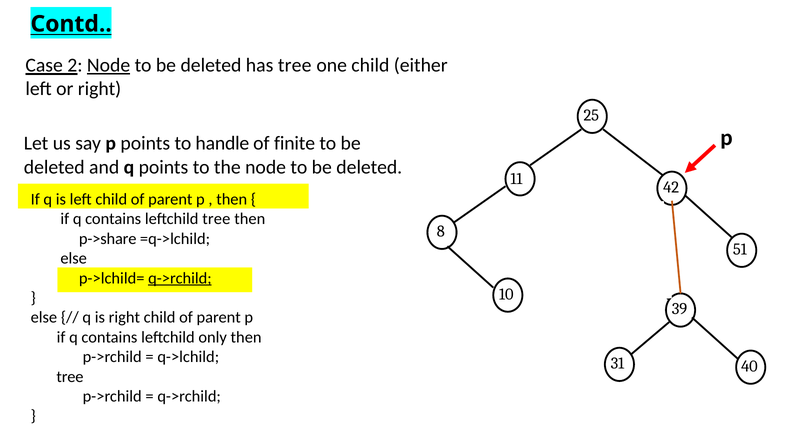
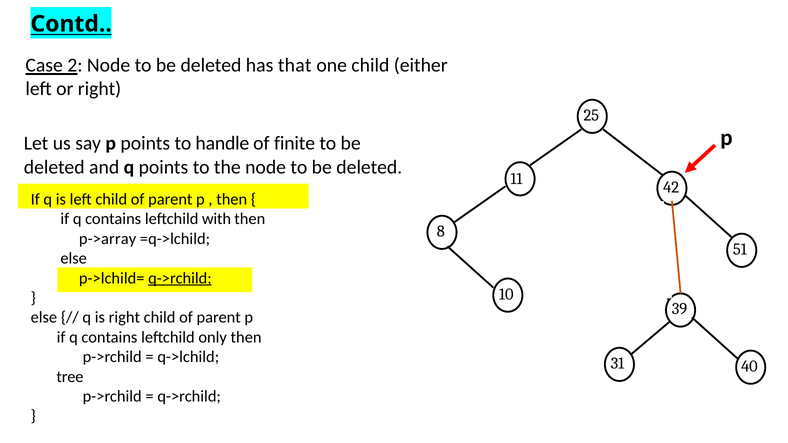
Node at (109, 65) underline: present -> none
has tree: tree -> that
leftchild tree: tree -> with
p->share: p->share -> p->array
